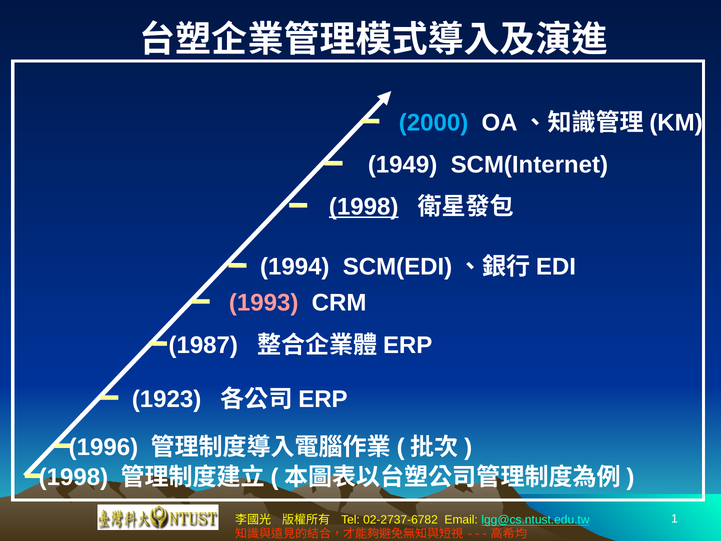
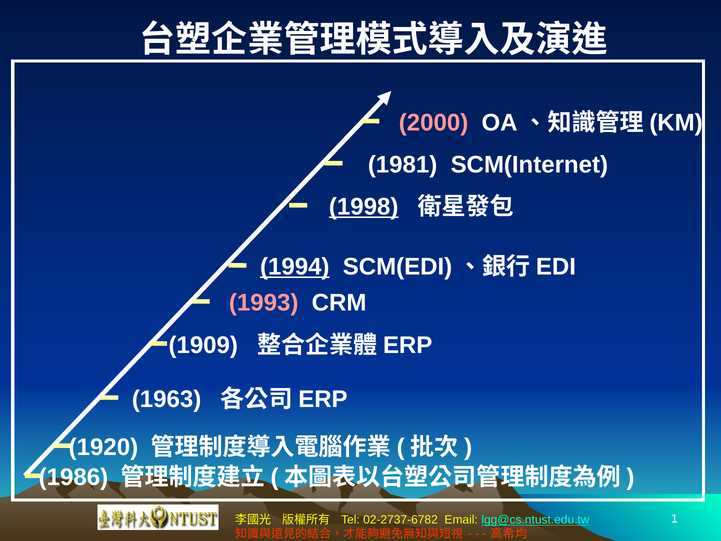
2000 colour: light blue -> pink
1949: 1949 -> 1981
1994 underline: none -> present
1987: 1987 -> 1909
1923: 1923 -> 1963
1996: 1996 -> 1920
1998 at (73, 477): 1998 -> 1986
